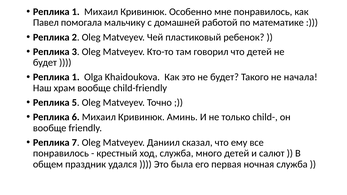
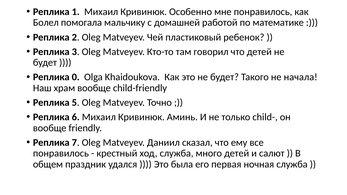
Павел: Павел -> Болел
1 at (76, 77): 1 -> 0
